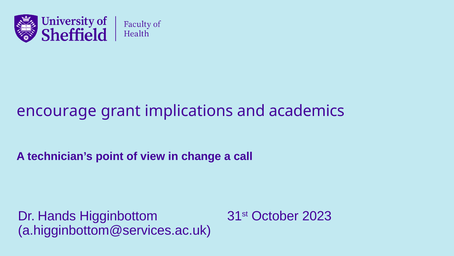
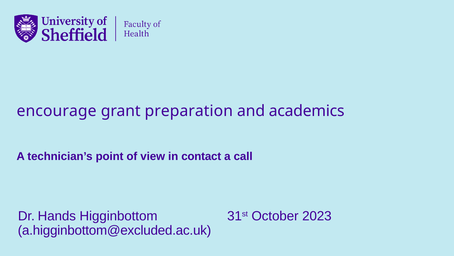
implications: implications -> preparation
change: change -> contact
a.higginbottom@services.ac.uk: a.higginbottom@services.ac.uk -> a.higginbottom@excluded.ac.uk
